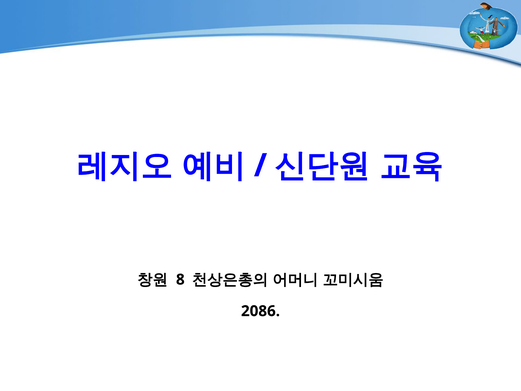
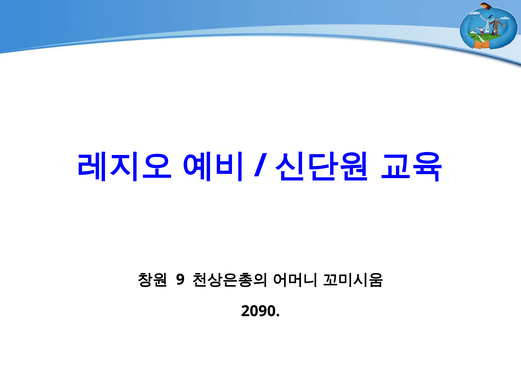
8: 8 -> 9
2086: 2086 -> 2090
